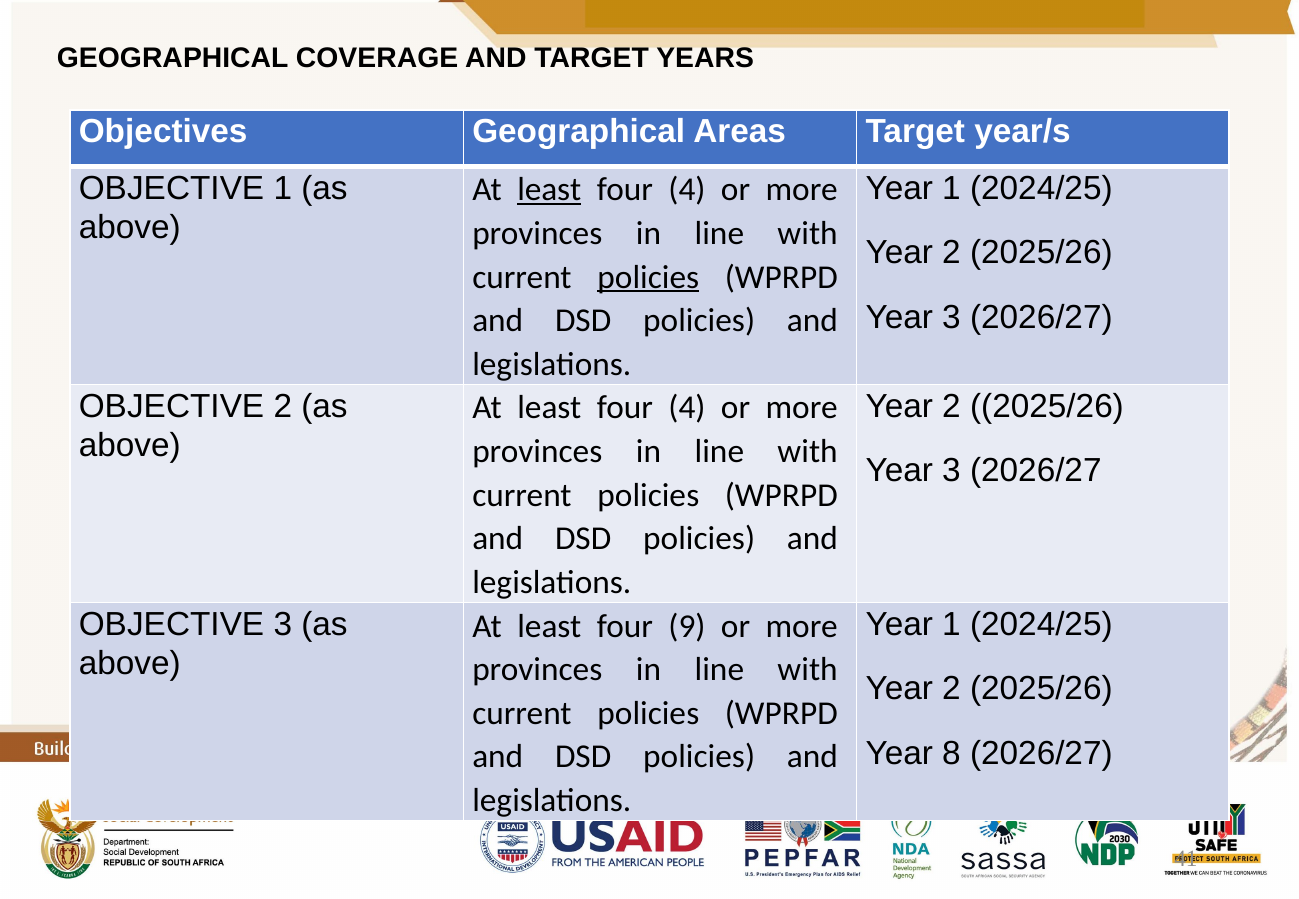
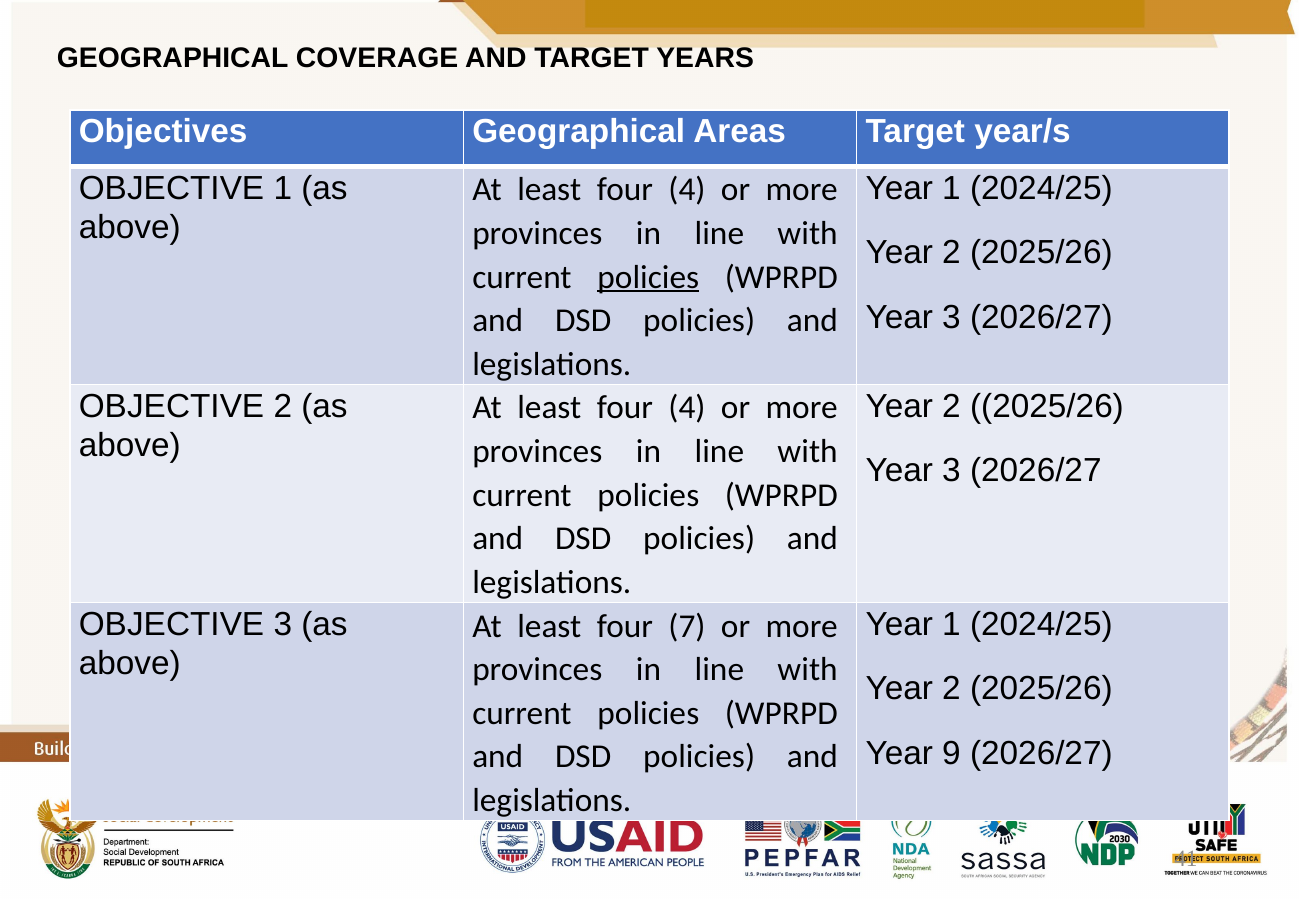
least at (549, 190) underline: present -> none
9: 9 -> 7
8: 8 -> 9
